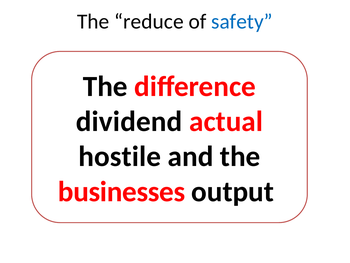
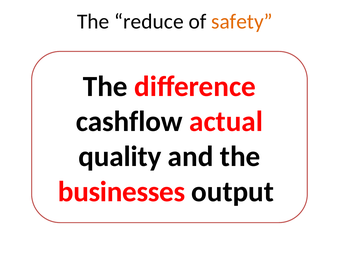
safety colour: blue -> orange
dividend: dividend -> cashflow
hostile: hostile -> quality
